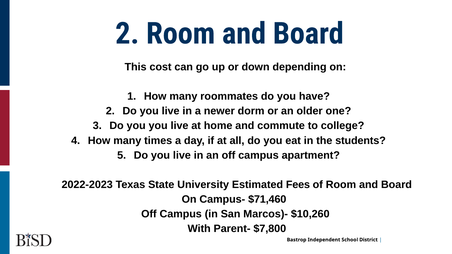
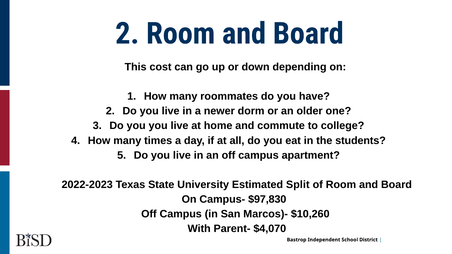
Fees: Fees -> Split
$71,460: $71,460 -> $97,830
$7,800: $7,800 -> $4,070
